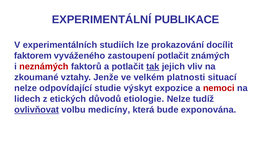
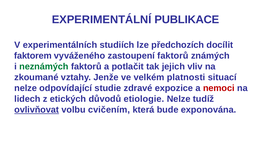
prokazování: prokazování -> předchozích
zastoupení potlačit: potlačit -> faktorů
neznámých colour: red -> green
tak underline: present -> none
výskyt: výskyt -> zdravé
medicíny: medicíny -> cvičením
